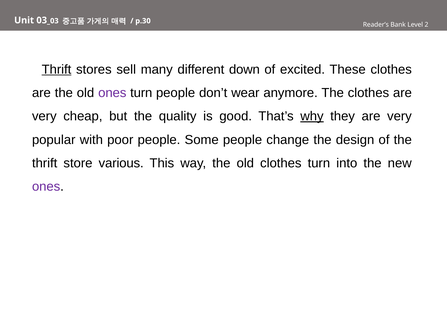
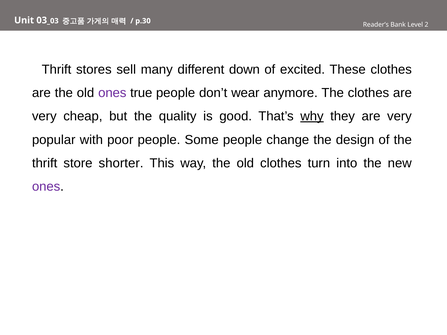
Thrift at (57, 69) underline: present -> none
ones turn: turn -> true
various: various -> shorter
